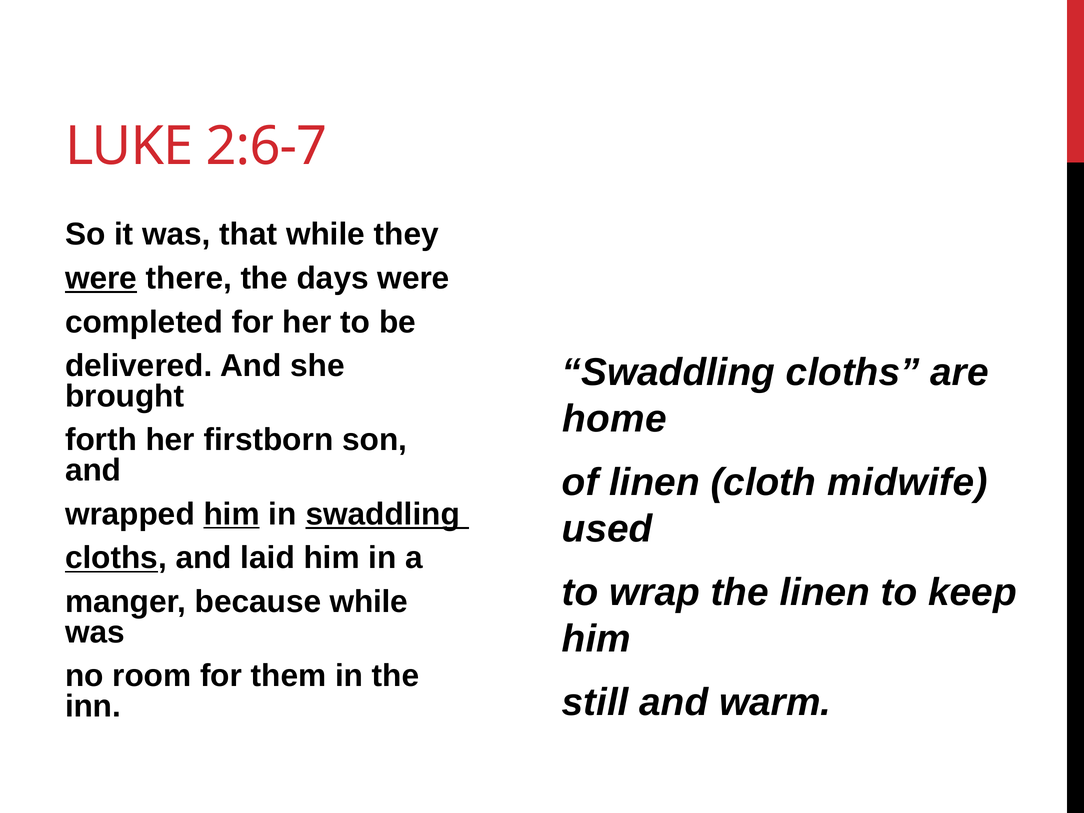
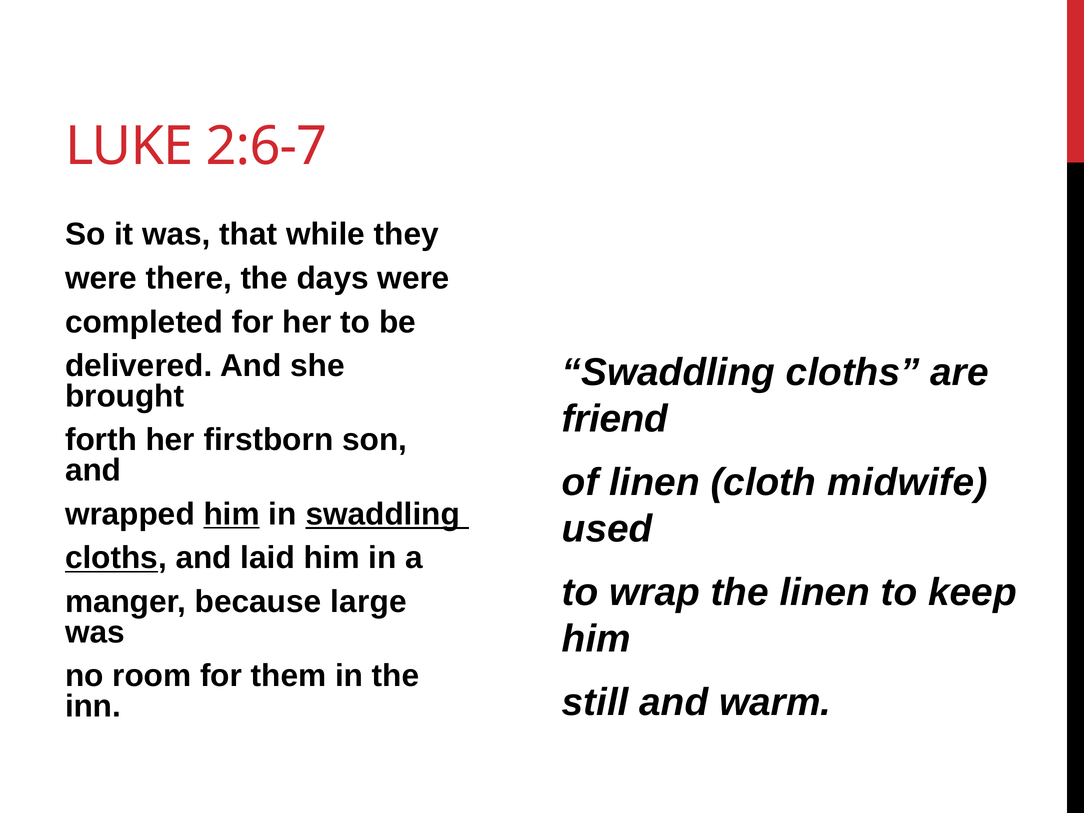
were at (101, 278) underline: present -> none
home: home -> friend
because while: while -> large
